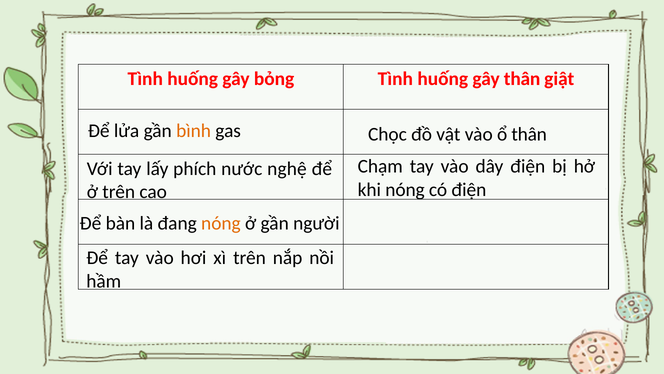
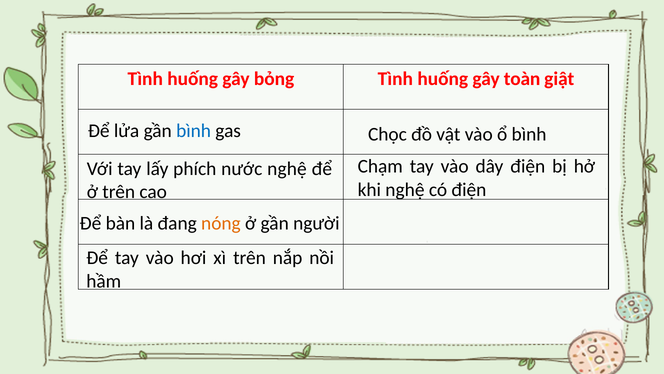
gây thân: thân -> toàn
bình at (194, 131) colour: orange -> blue
ổ thân: thân -> bình
khi nóng: nóng -> nghệ
